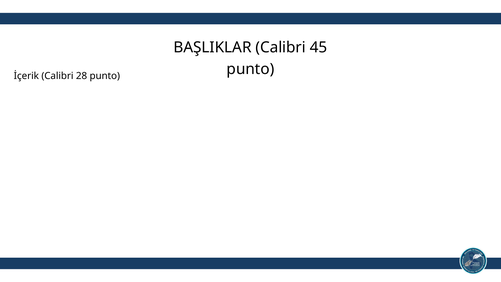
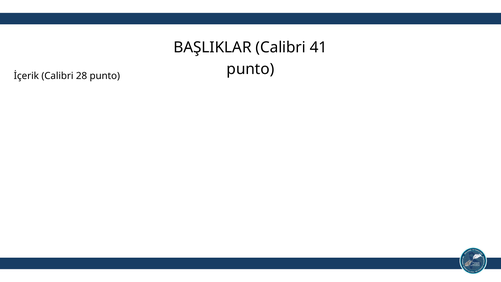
45: 45 -> 41
